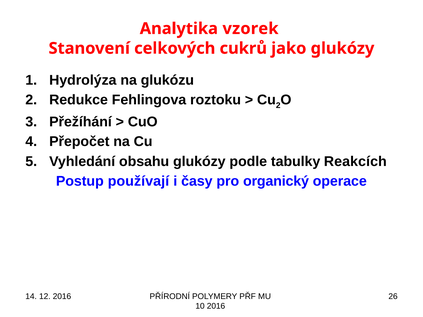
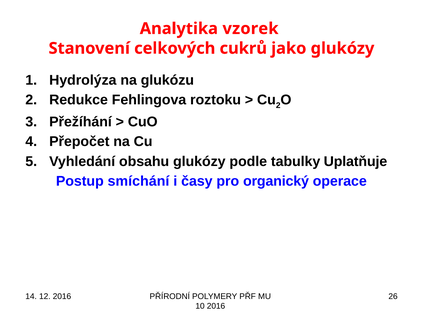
Reakcích: Reakcích -> Uplatňuje
používají: používají -> smíchání
